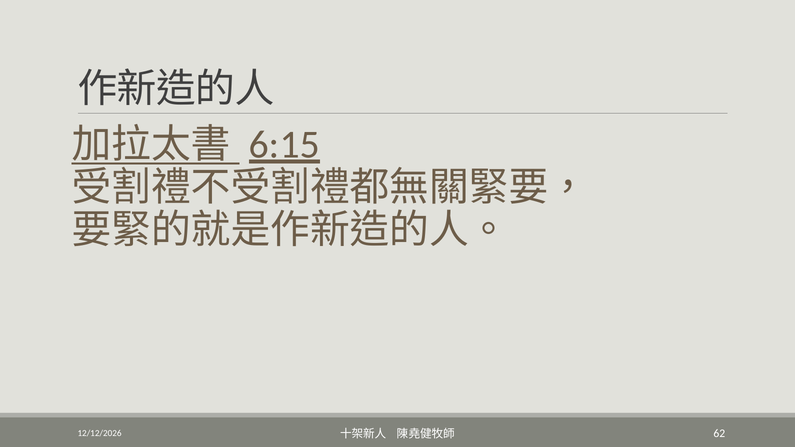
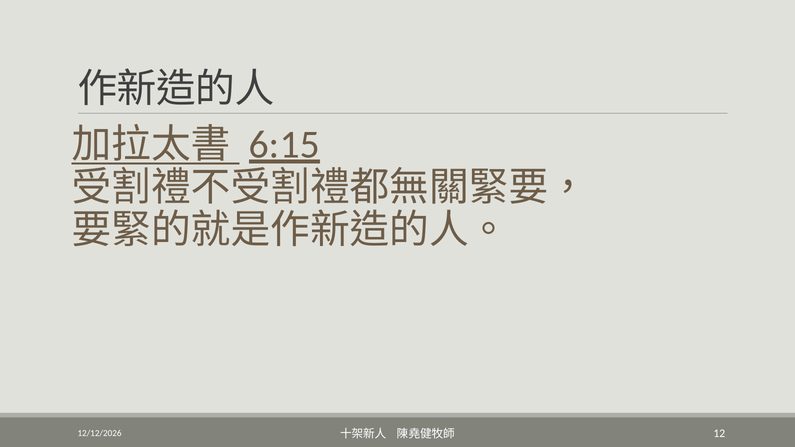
62: 62 -> 12
